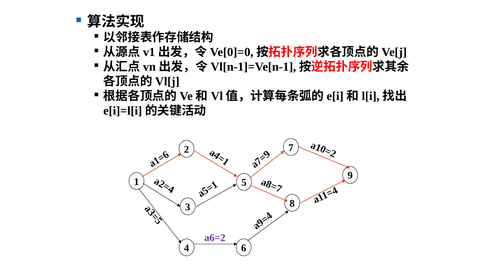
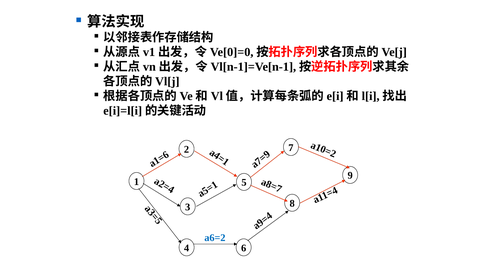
a6=2 colour: purple -> blue
